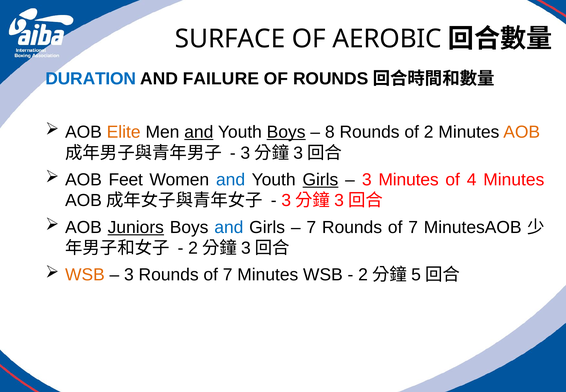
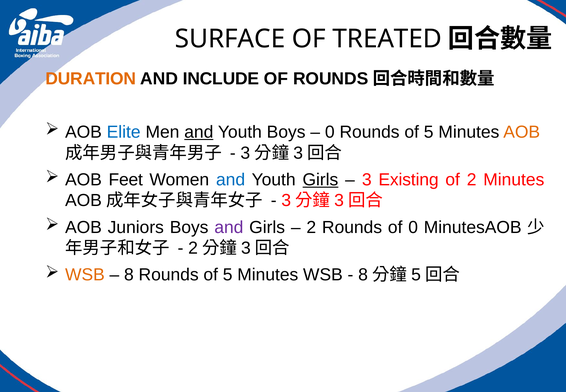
AEROBIC: AEROBIC -> TREATED
DURATION colour: blue -> orange
FAILURE: FAILURE -> INCLUDE
Elite colour: orange -> blue
Boys at (286, 132) underline: present -> none
8 at (330, 132): 8 -> 0
2 at (429, 132): 2 -> 5
3 Minutes: Minutes -> Existing
of 4: 4 -> 2
Juniors underline: present -> none
and at (229, 227) colour: blue -> purple
7 at (311, 227): 7 -> 2
7 at (413, 227): 7 -> 0
3 at (129, 275): 3 -> 8
7 at (228, 275): 7 -> 5
2 at (363, 275): 2 -> 8
